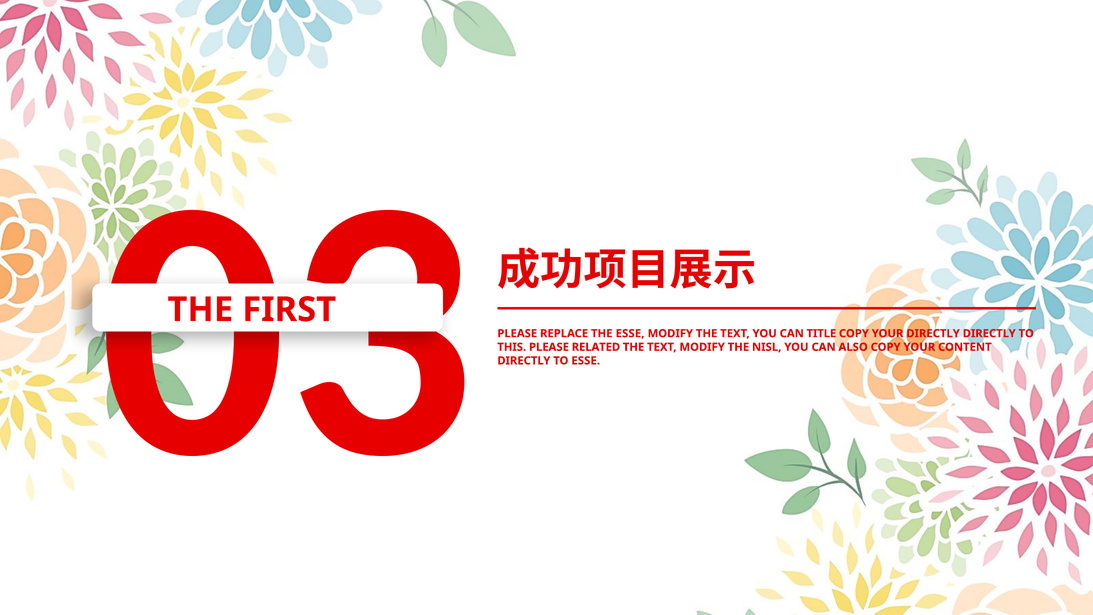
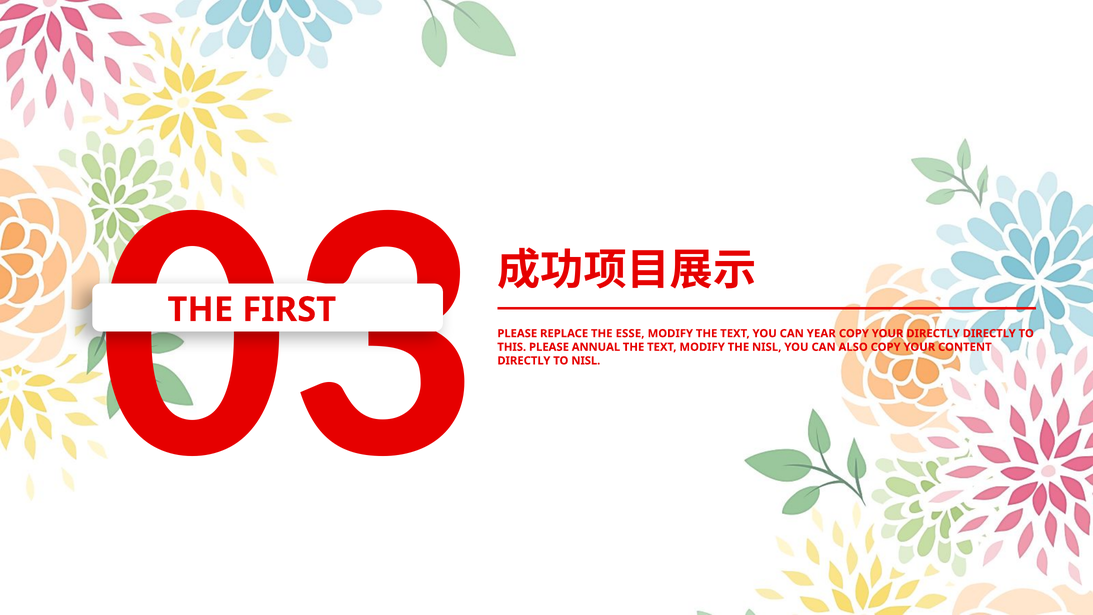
TITLE: TITLE -> YEAR
RELATED: RELATED -> ANNUAL
TO ESSE: ESSE -> NISL
